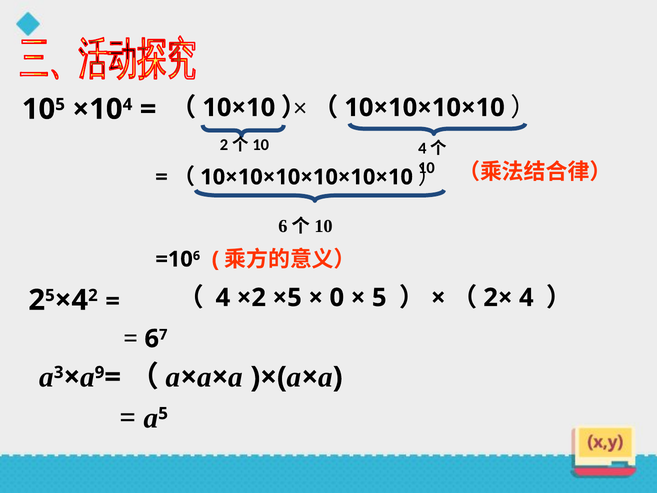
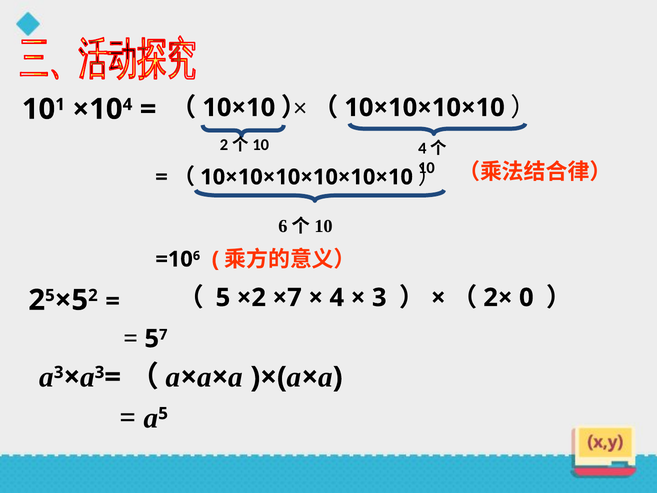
5 at (60, 104): 5 -> 1
×4: ×4 -> ×5
4 at (223, 298): 4 -> 5
×5: ×5 -> ×7
0 at (337, 298): 0 -> 4
5 at (379, 298): 5 -> 3
4 at (526, 298): 4 -> 0
6 at (152, 339): 6 -> 5
9 at (100, 372): 9 -> 3
